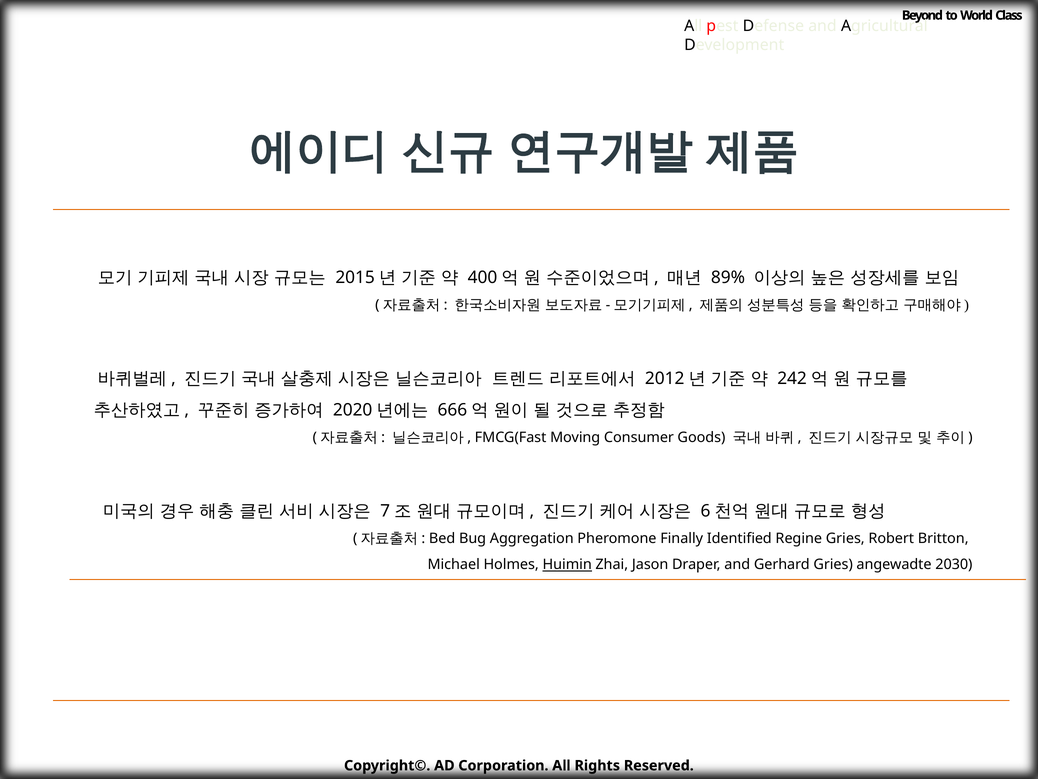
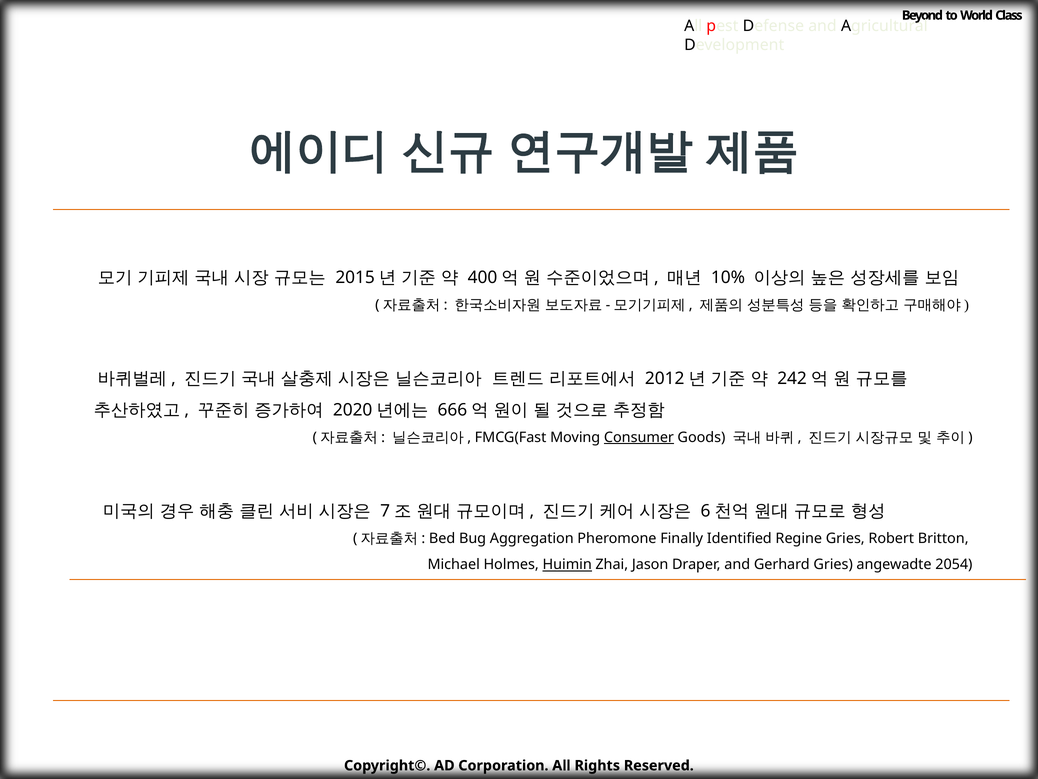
89%: 89% -> 10%
Consumer underline: none -> present
2030: 2030 -> 2054
